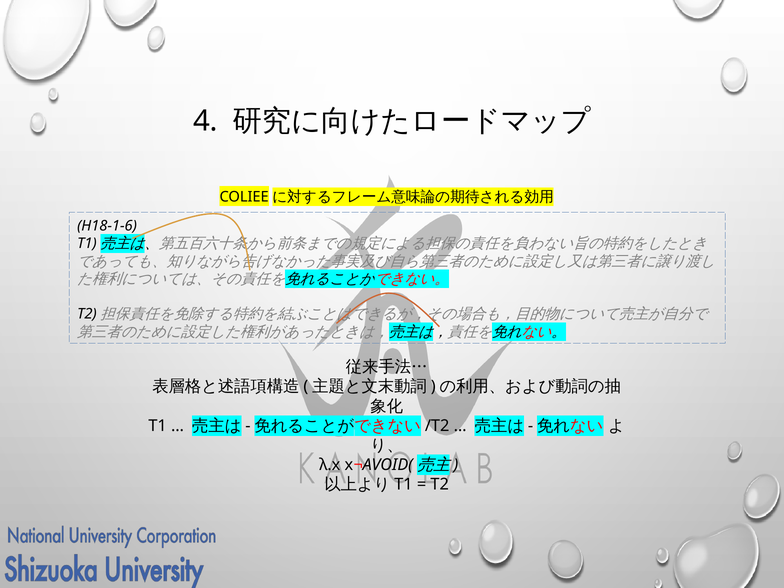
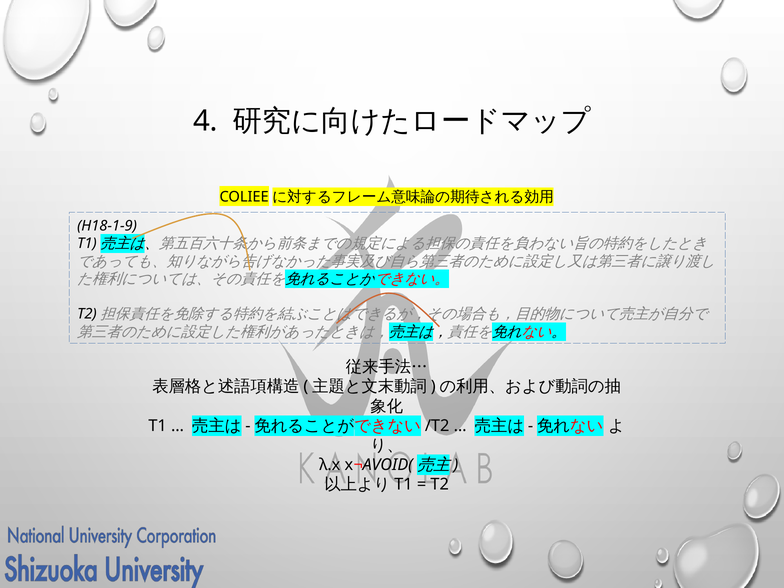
H18-1-6: H18-1-6 -> H18-1-9
